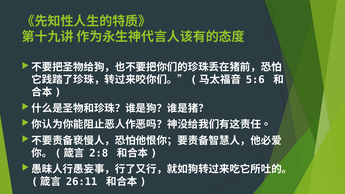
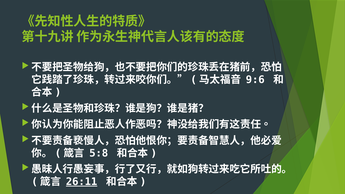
5:6: 5:6 -> 9:6
2:8: 2:8 -> 5:8
26:11 underline: none -> present
